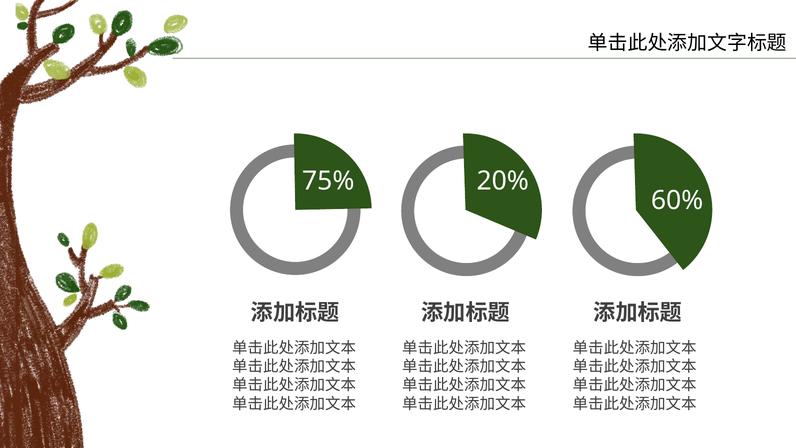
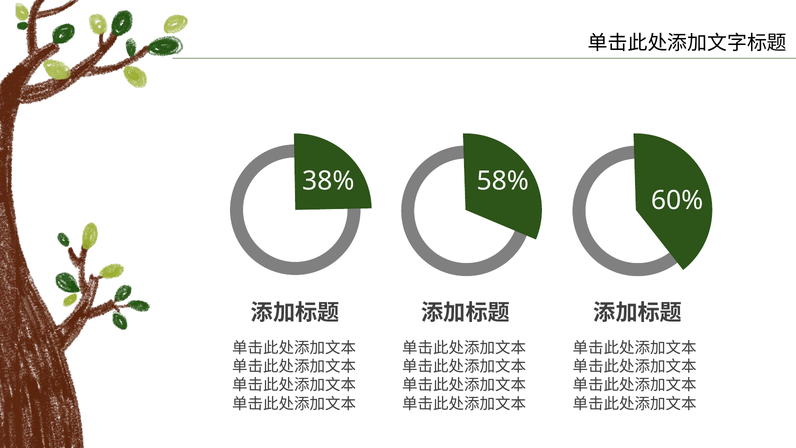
75%: 75% -> 38%
20%: 20% -> 58%
